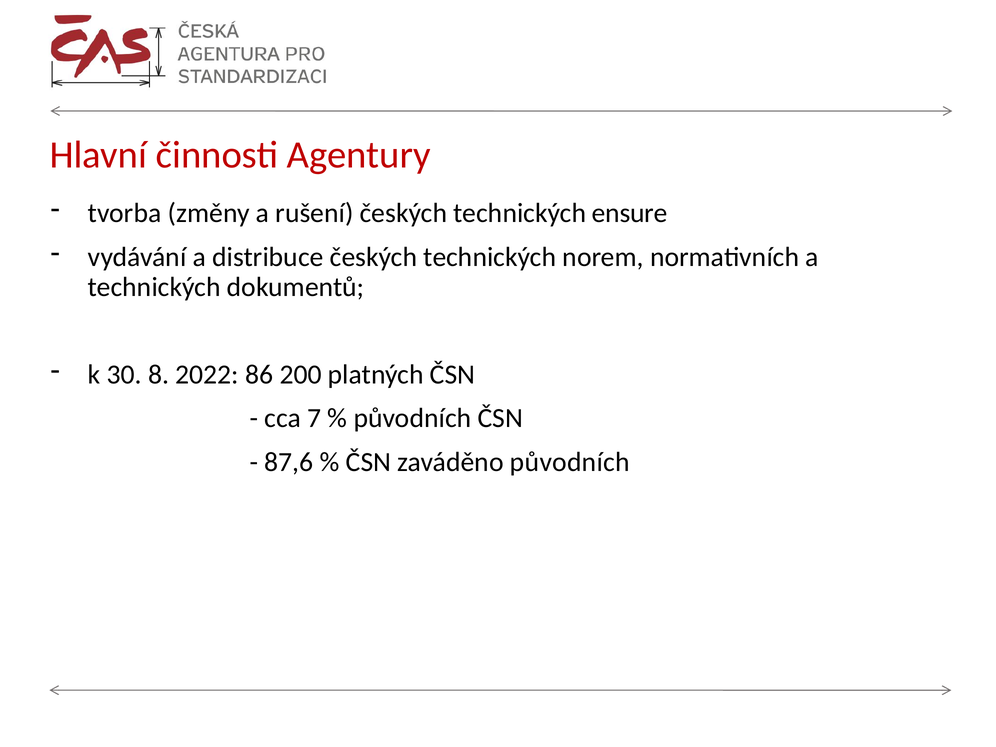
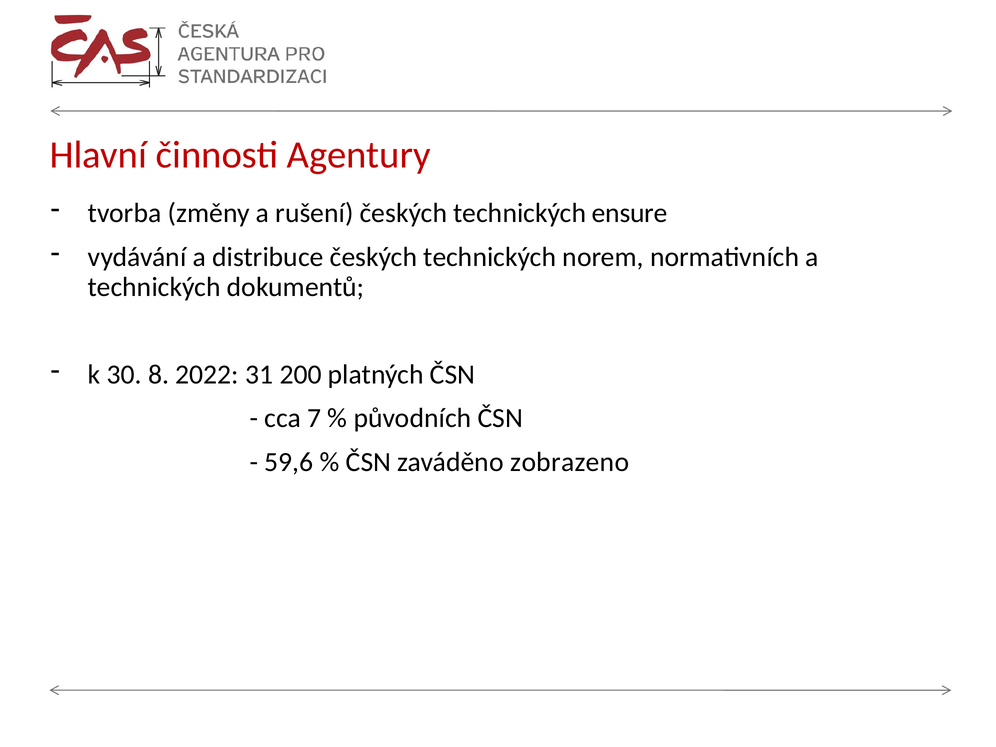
86: 86 -> 31
87,6: 87,6 -> 59,6
zaváděno původních: původních -> zobrazeno
